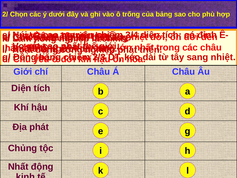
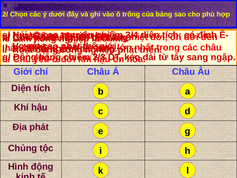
sang nhiệt: nhiệt -> ngập
Nhất at (18, 166): Nhất -> Hình
